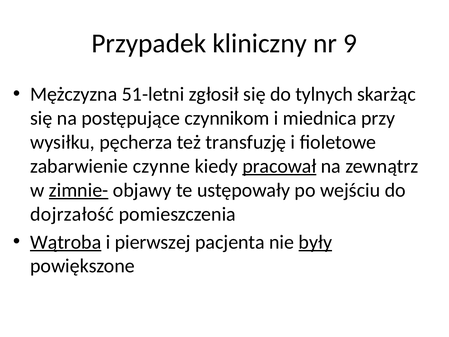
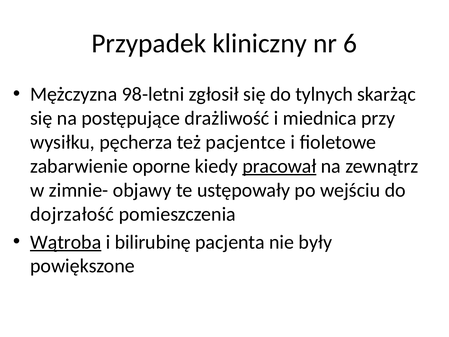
9: 9 -> 6
51-letni: 51-letni -> 98-letni
czynnikom: czynnikom -> drażliwość
transfuzję: transfuzję -> pacjentce
czynne: czynne -> oporne
zimnie- underline: present -> none
pierwszej: pierwszej -> bilirubinę
były underline: present -> none
